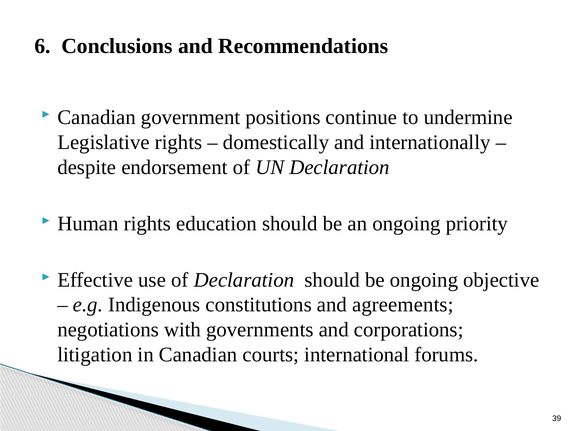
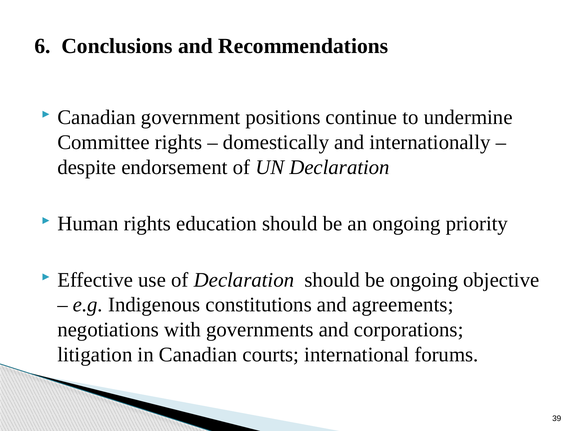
Legislative: Legislative -> Committee
